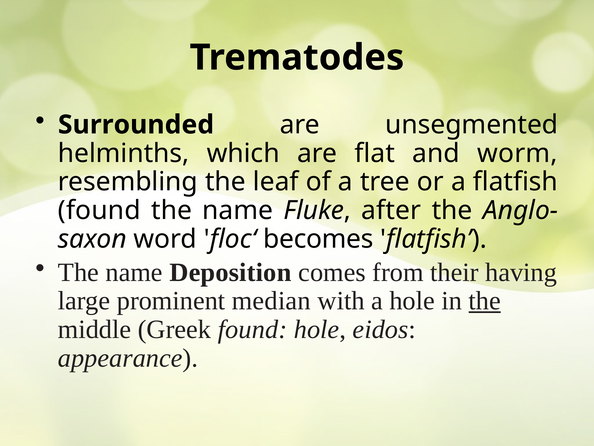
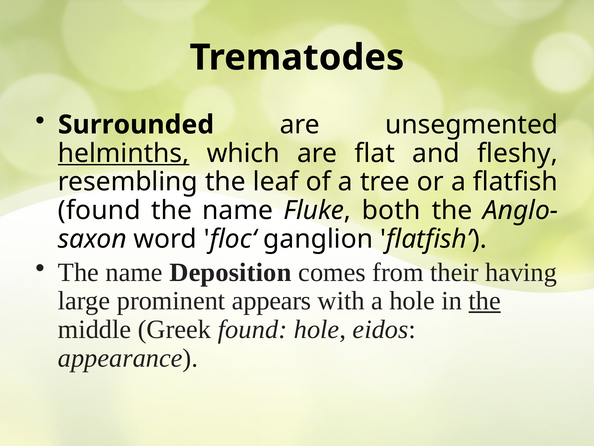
helminths underline: none -> present
worm: worm -> fleshy
after: after -> both
becomes: becomes -> ganglion
median: median -> appears
